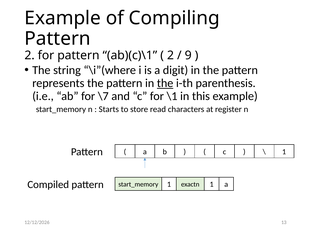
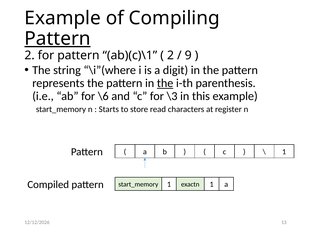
Pattern at (58, 39) underline: none -> present
\7: \7 -> \6
\1: \1 -> \3
